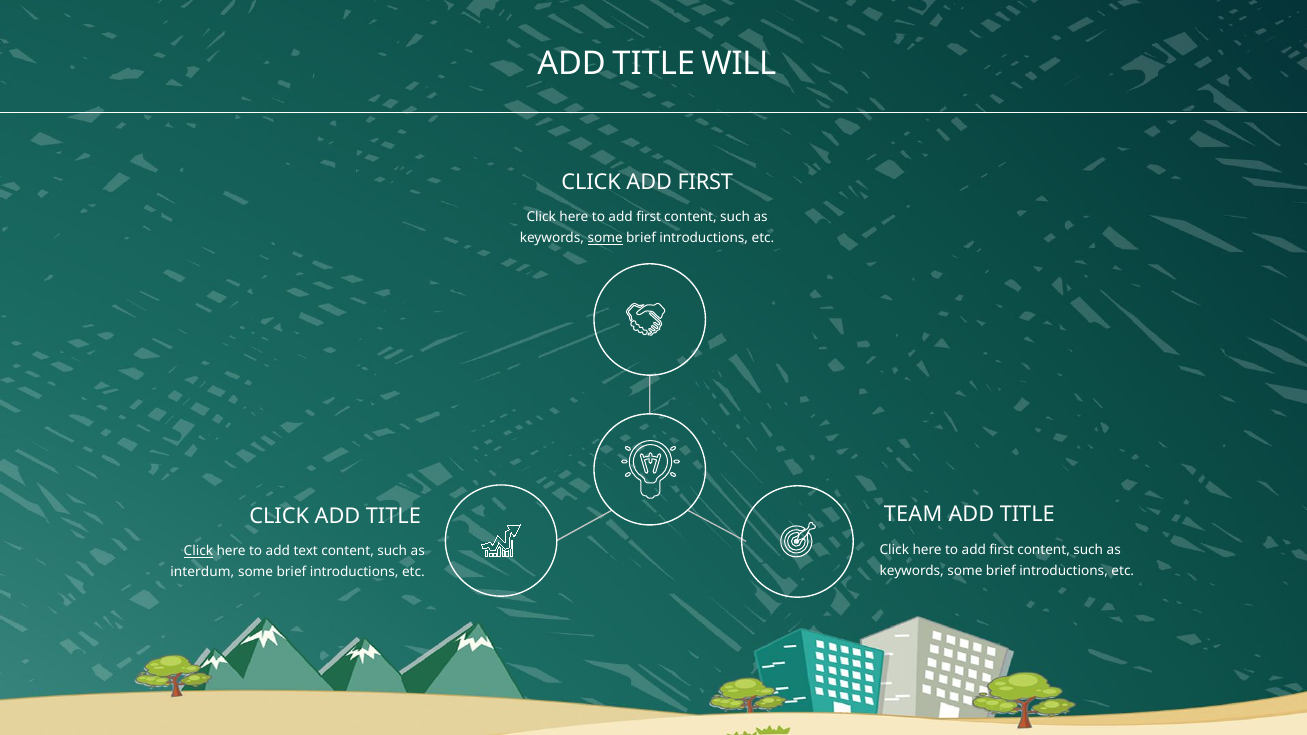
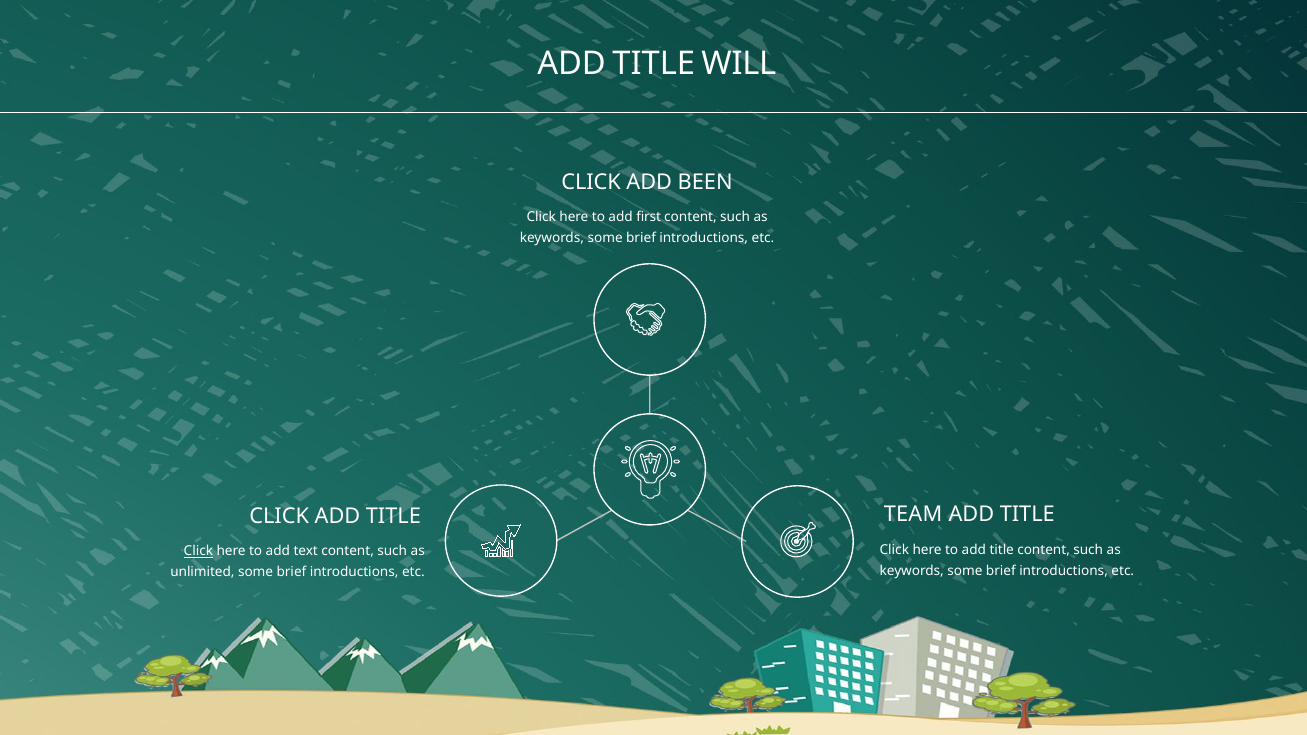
CLICK ADD FIRST: FIRST -> BEEN
some at (605, 239) underline: present -> none
first at (1002, 550): first -> title
interdum: interdum -> unlimited
